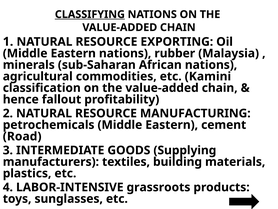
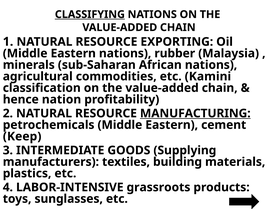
fallout: fallout -> nation
MANUFACTURING underline: none -> present
Road: Road -> Keep
